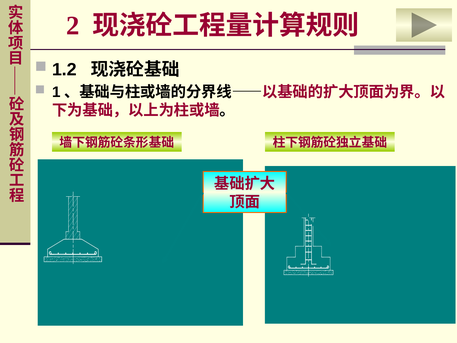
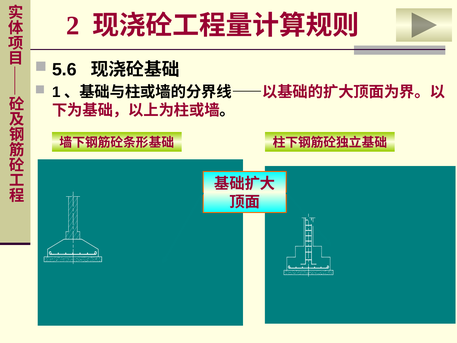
1.2: 1.2 -> 5.6
